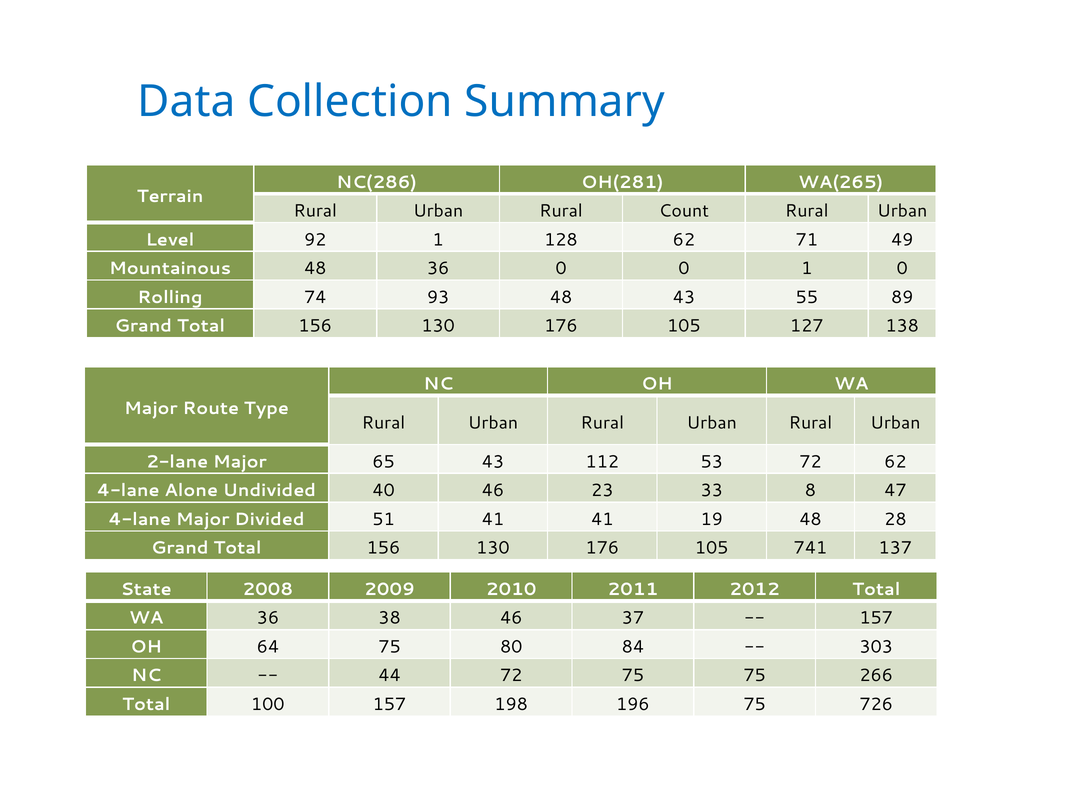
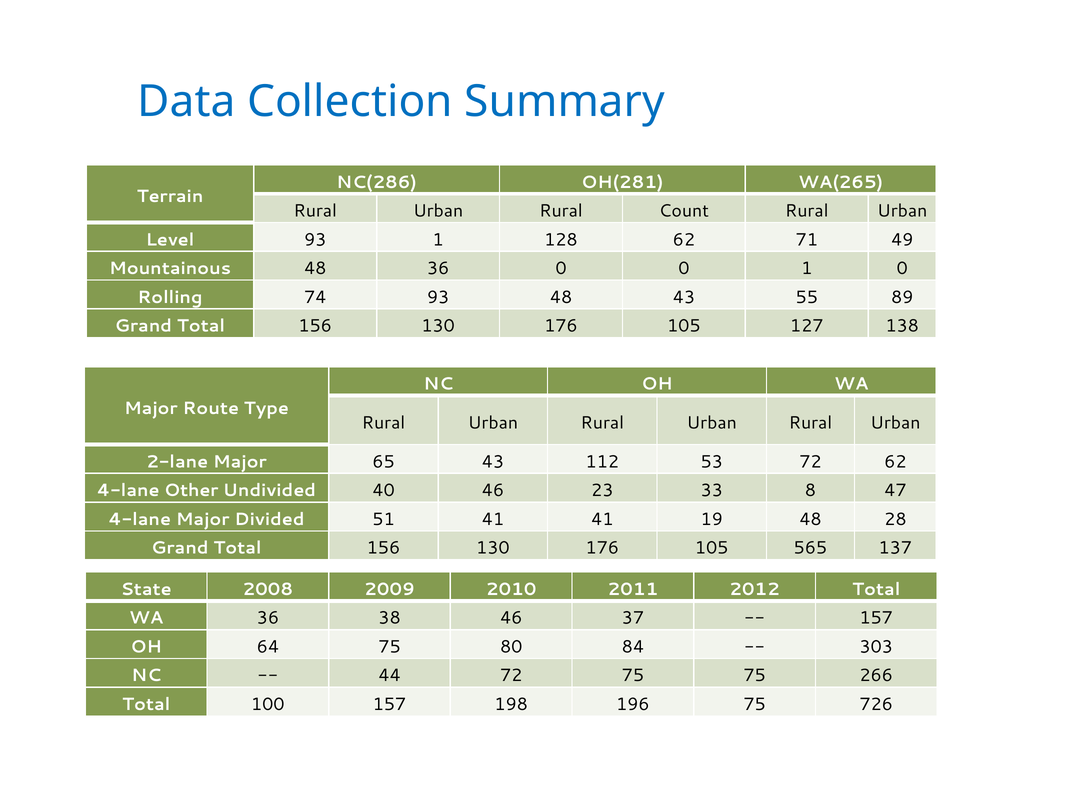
Level 92: 92 -> 93
Alone: Alone -> Other
741: 741 -> 565
